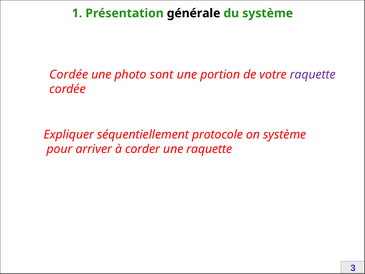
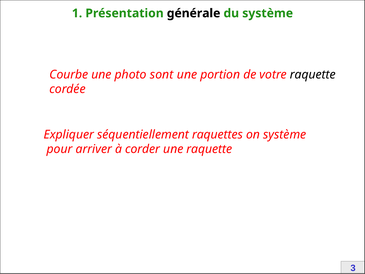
Cordée at (69, 74): Cordée -> Courbe
raquette at (313, 74) colour: purple -> black
protocole: protocole -> raquettes
